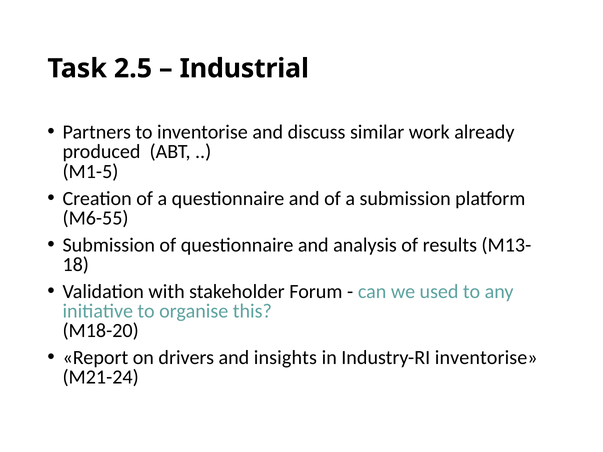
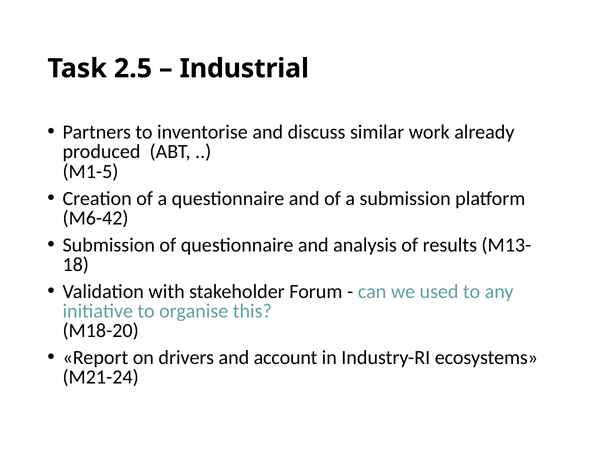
M6-55: M6-55 -> M6-42
insights: insights -> account
Industry-RI inventorise: inventorise -> ecosystems
